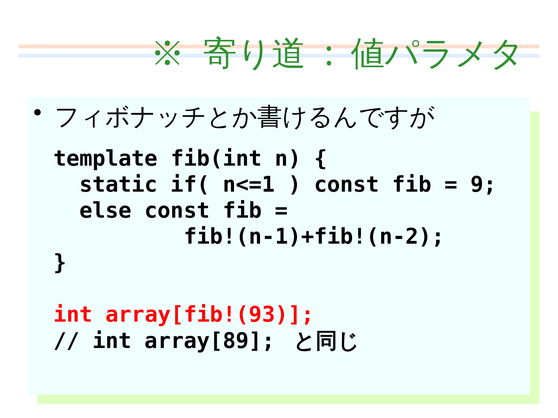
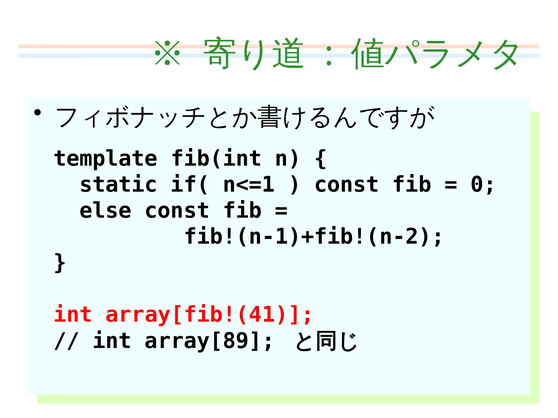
9: 9 -> 0
array[fib!(93: array[fib!(93 -> array[fib!(41
